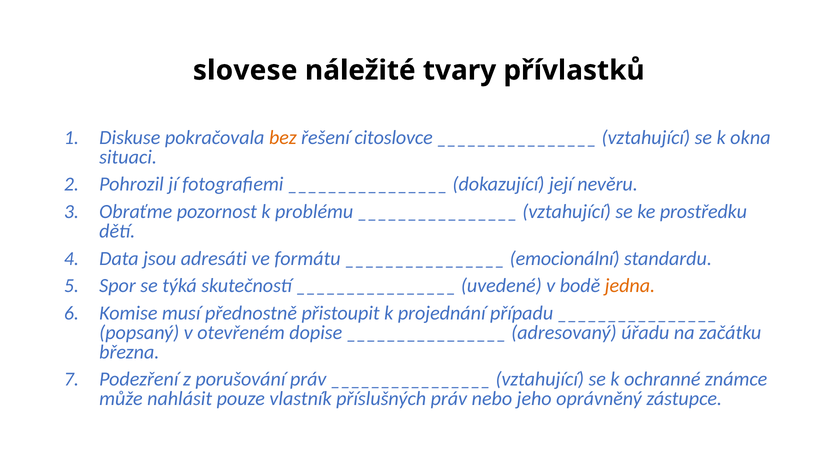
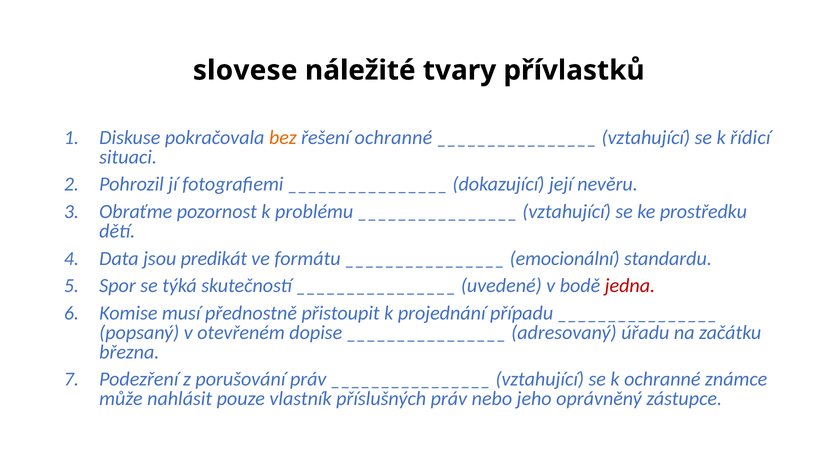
řešení citoslovce: citoslovce -> ochranné
okna: okna -> řídicí
adresáti: adresáti -> predikát
jedna colour: orange -> red
